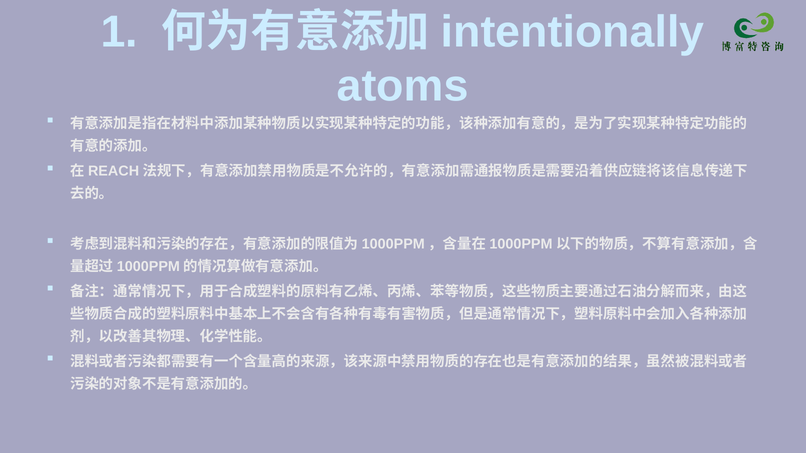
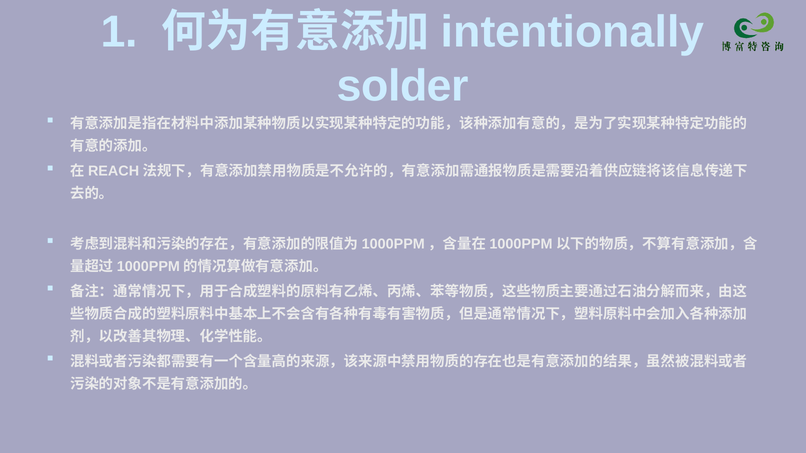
atoms: atoms -> solder
